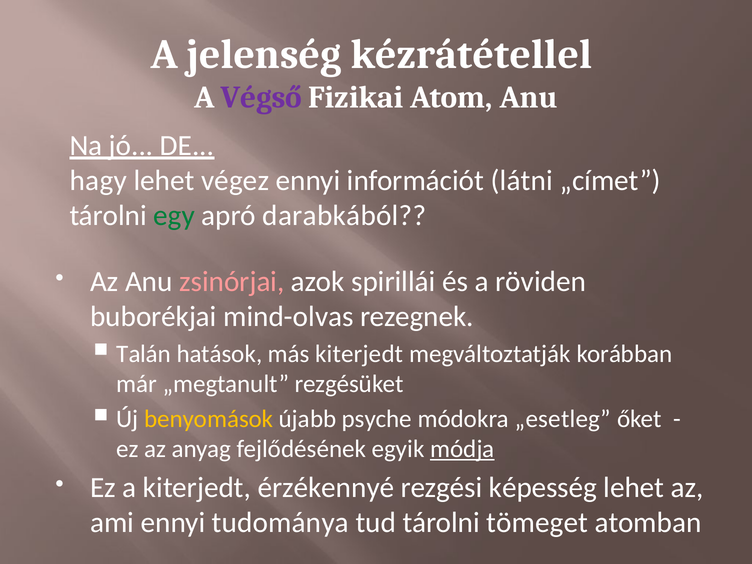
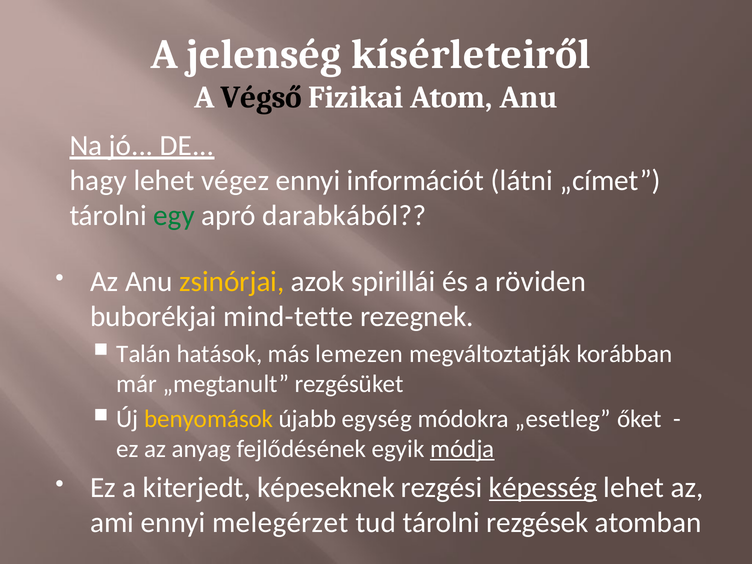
kézrátétellel: kézrátétellel -> kísérleteiről
Végső colour: purple -> black
zsinórjai colour: pink -> yellow
mind-olvas: mind-olvas -> mind-tette
más kiterjedt: kiterjedt -> lemezen
psyche: psyche -> egység
érzékennyé: érzékennyé -> képeseknek
képesség underline: none -> present
tudománya: tudománya -> melegérzet
tömeget: tömeget -> rezgések
